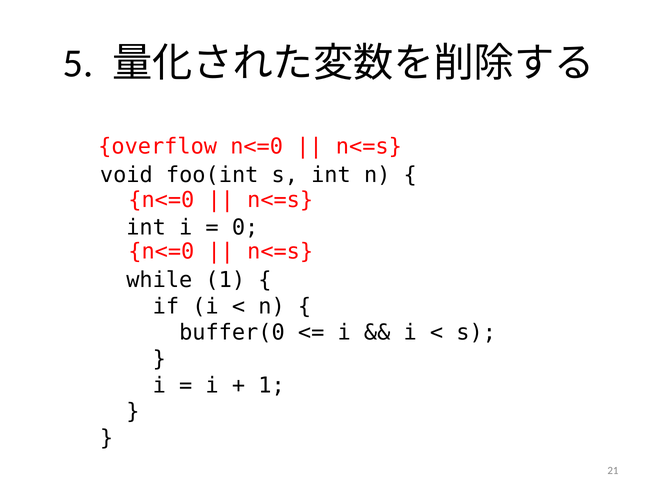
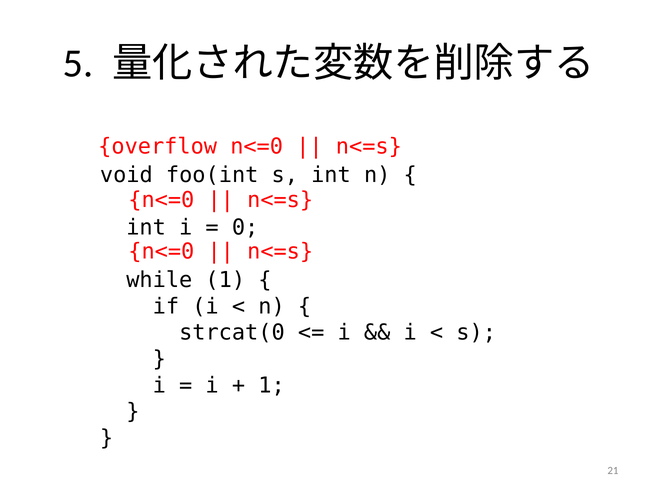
buffer(0: buffer(0 -> strcat(0
